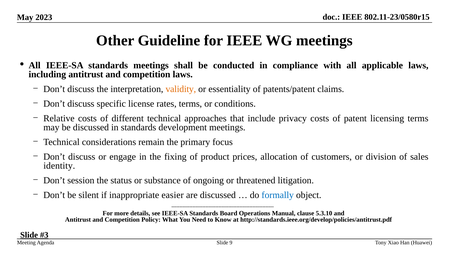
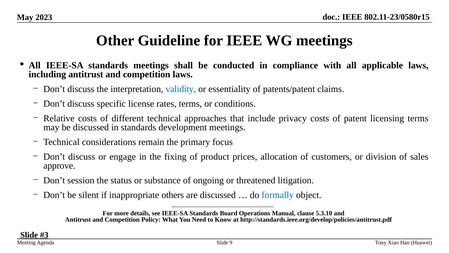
validity colour: orange -> blue
identity: identity -> approve
easier: easier -> others
